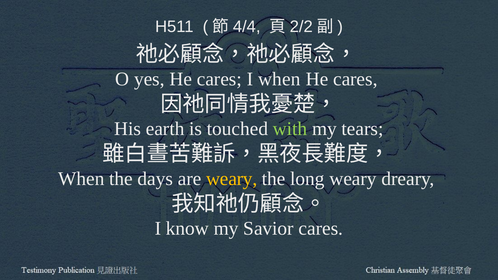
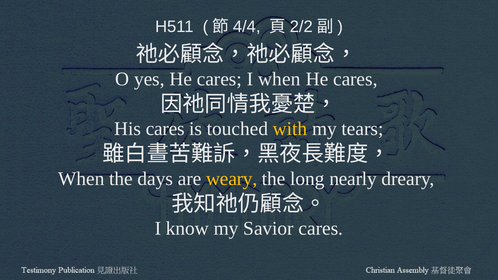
His earth: earth -> cares
with colour: light green -> yellow
long weary: weary -> nearly
